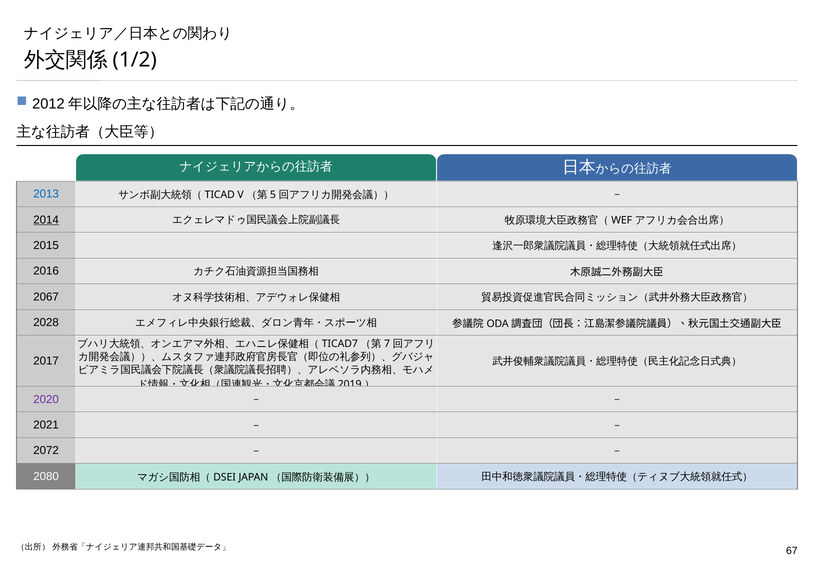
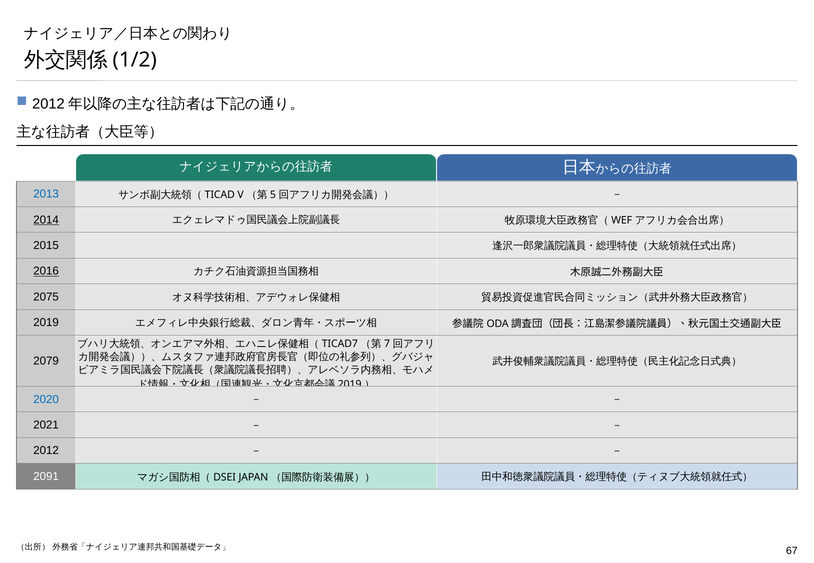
2016 underline: none -> present
2067: 2067 -> 2075
2028: 2028 -> 2019
2017: 2017 -> 2079
2020 colour: purple -> blue
2072: 2072 -> 2012
2080: 2080 -> 2091
